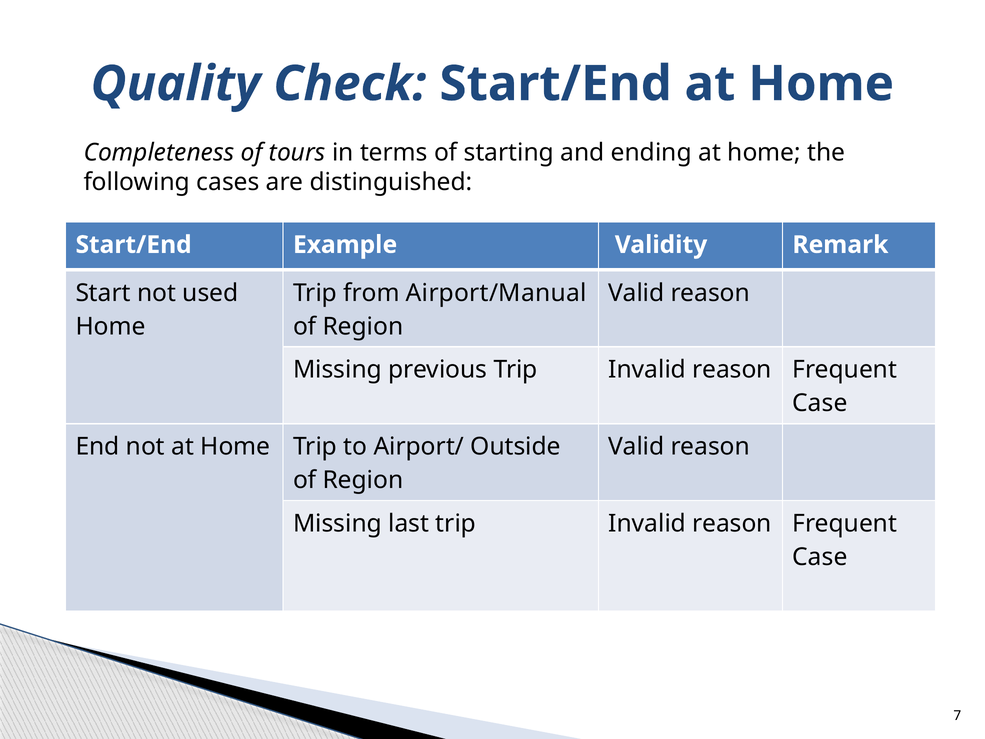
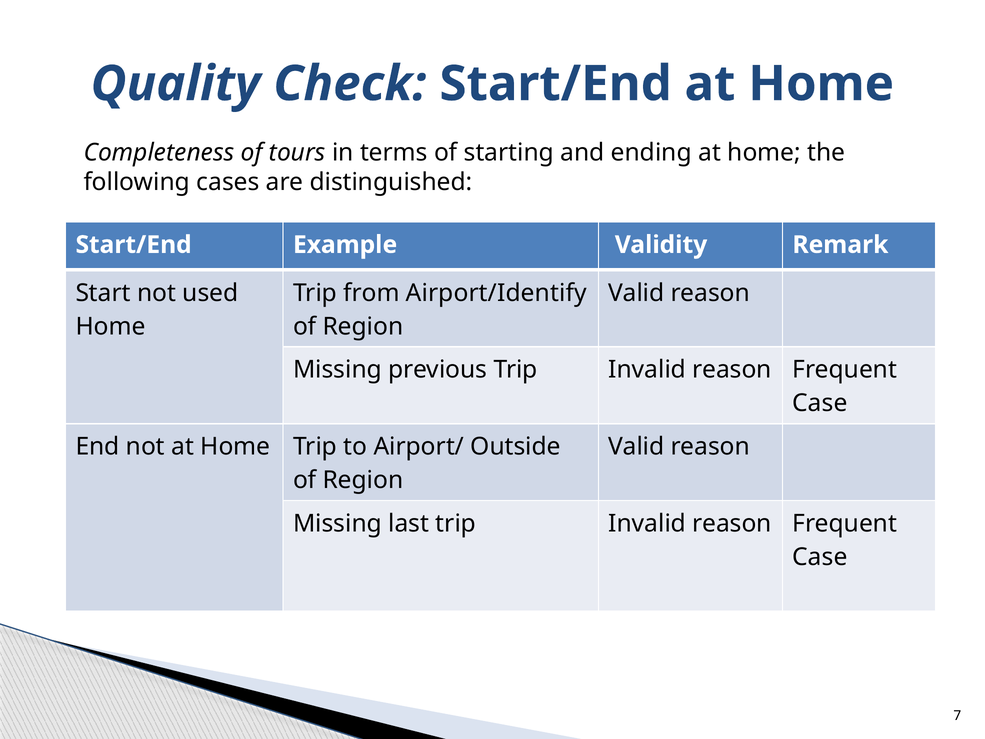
Airport/Manual: Airport/Manual -> Airport/Identify
